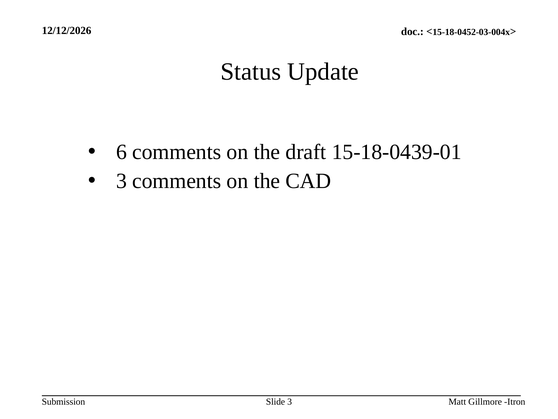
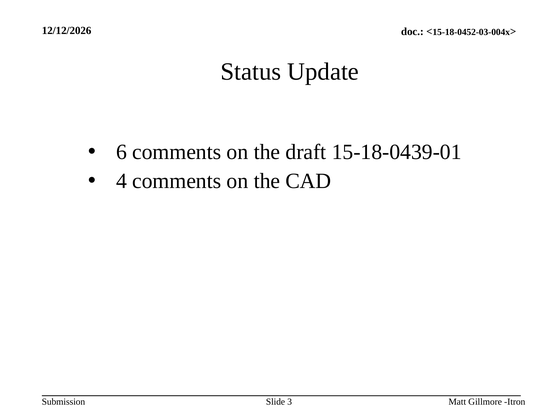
3 at (121, 181): 3 -> 4
